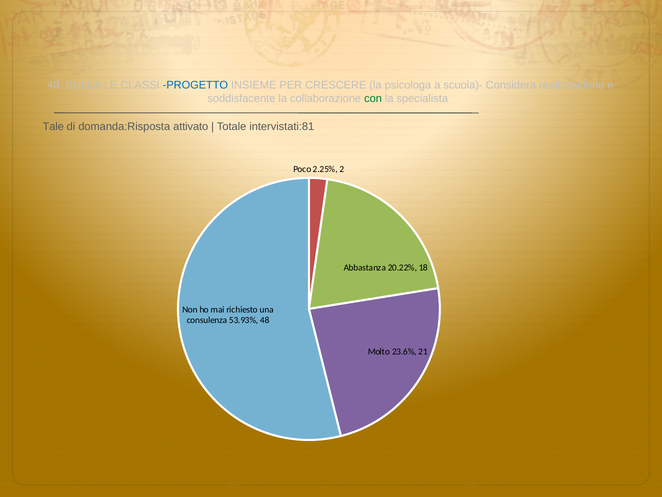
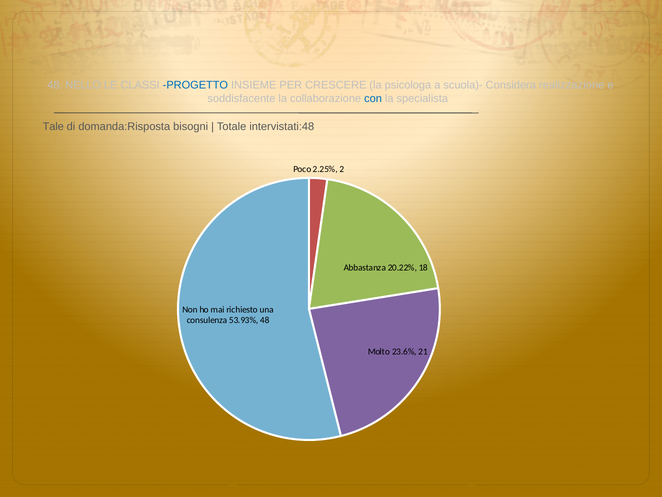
SULLA: SULLA -> NELLO
con colour: green -> blue
attivato: attivato -> bisogni
intervistati:81: intervistati:81 -> intervistati:48
